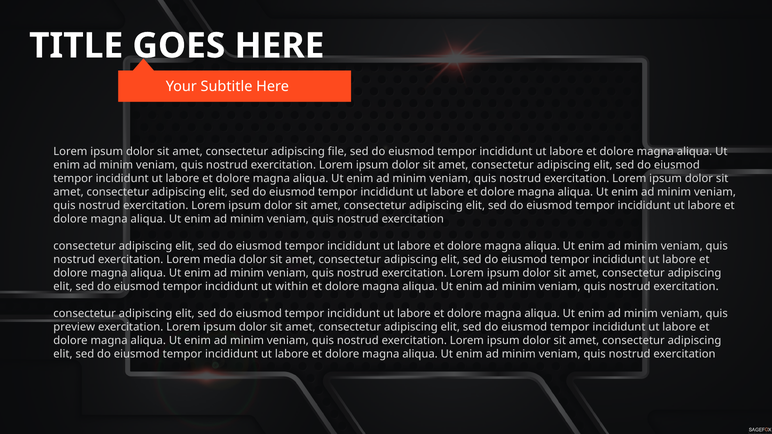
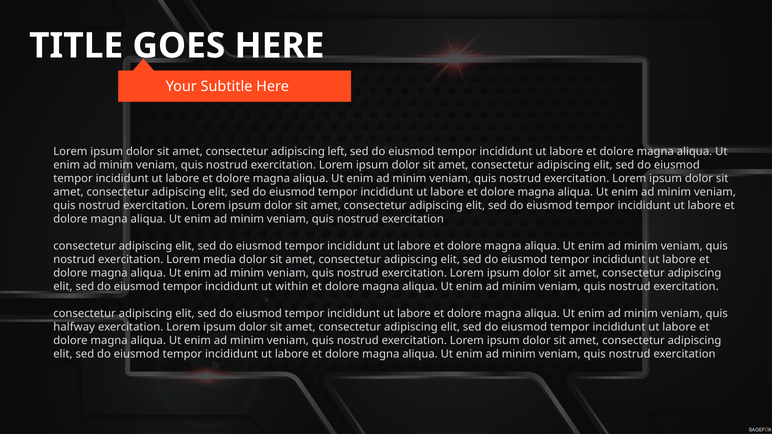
file: file -> left
preview: preview -> halfway
